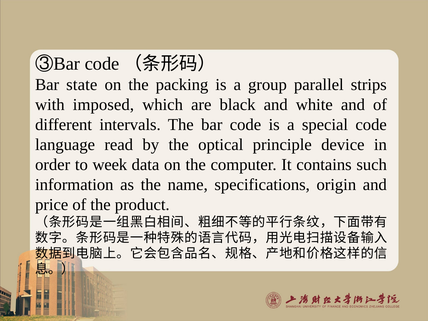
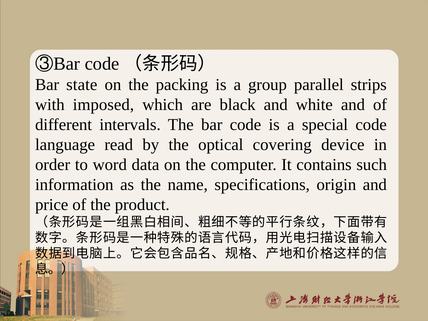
principle: principle -> covering
week: week -> word
